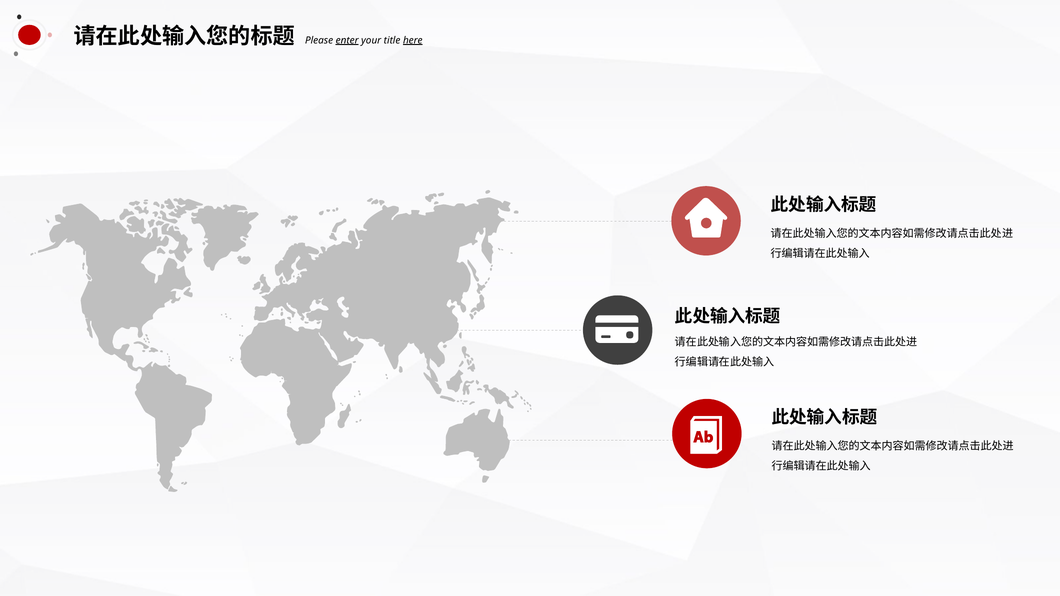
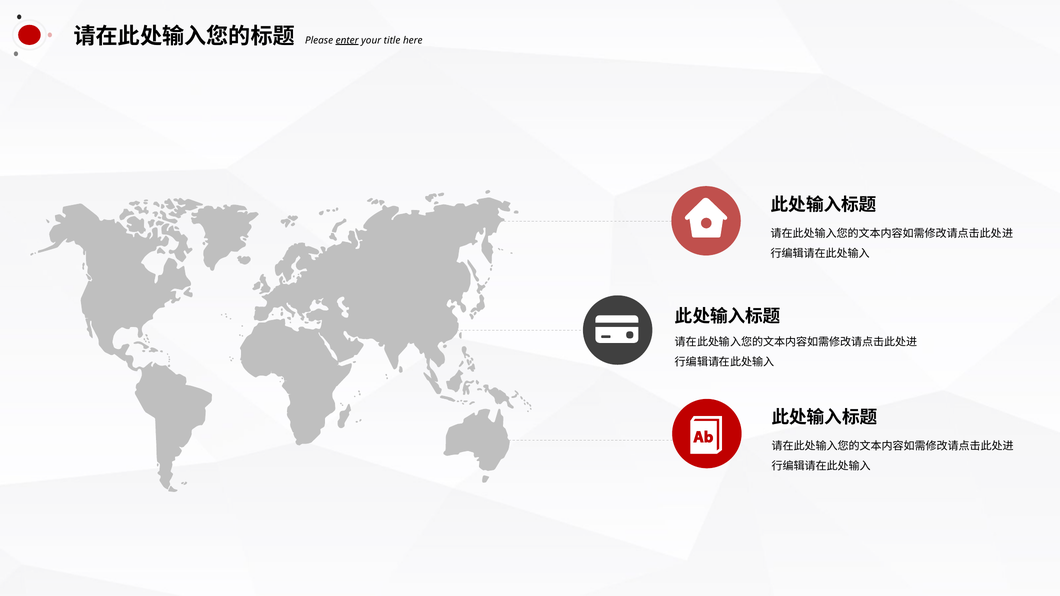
here underline: present -> none
